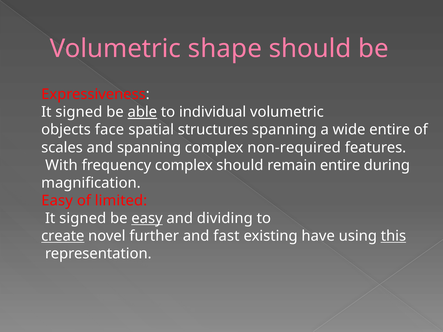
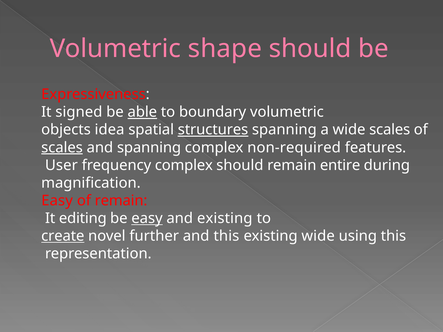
individual: individual -> boundary
face: face -> idea
structures underline: none -> present
wide entire: entire -> scales
scales at (62, 148) underline: none -> present
With: With -> User
of limited: limited -> remain
signed at (83, 218): signed -> editing
and dividing: dividing -> existing
and fast: fast -> this
existing have: have -> wide
this at (393, 236) underline: present -> none
